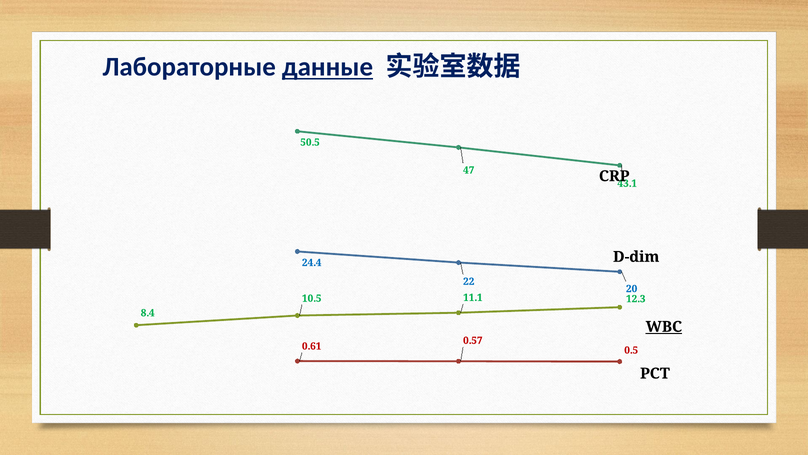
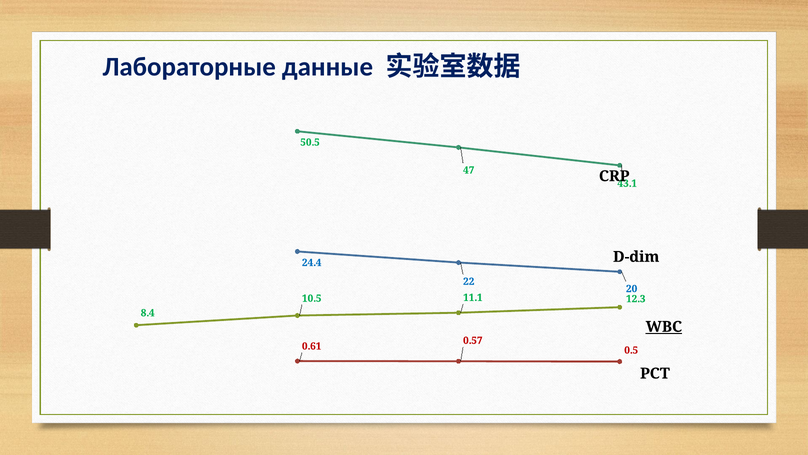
данные underline: present -> none
